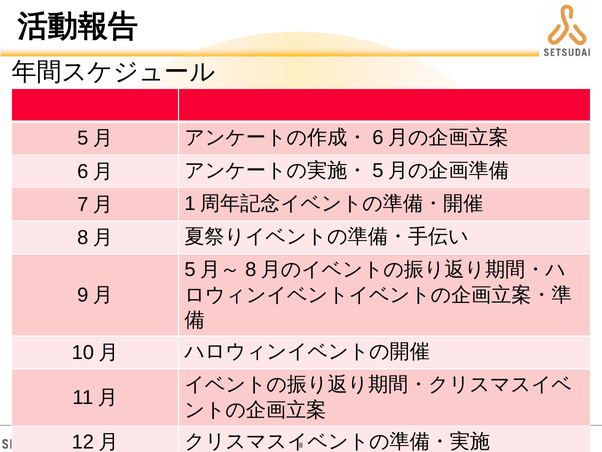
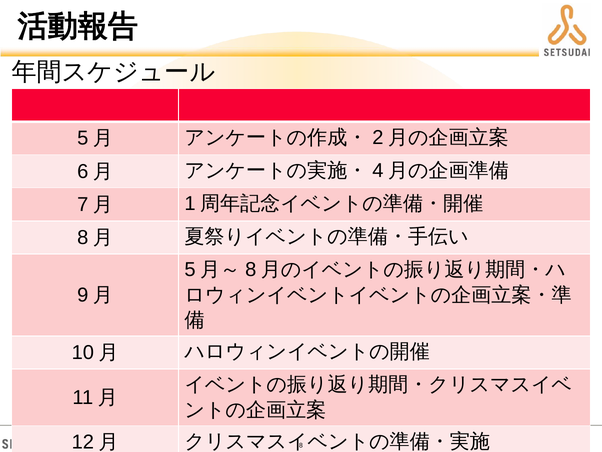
6 at (378, 137): 6 -> 2
5 at (378, 170): 5 -> 4
